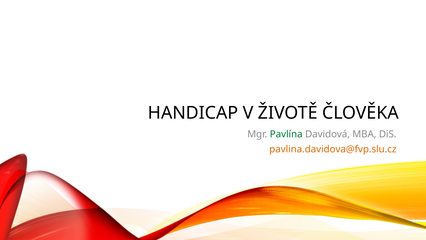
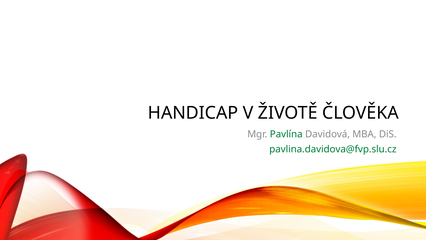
pavlina.davidova@fvp.slu.cz colour: orange -> green
